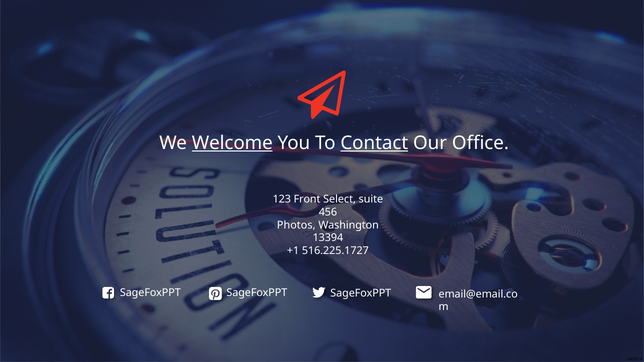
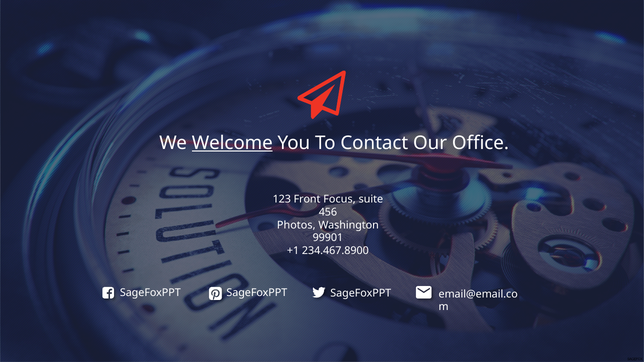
Contact underline: present -> none
Select: Select -> Focus
13394: 13394 -> 99901
516.225.1727: 516.225.1727 -> 234.467.8900
